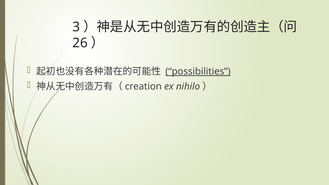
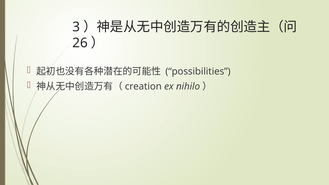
possibilities underline: present -> none
